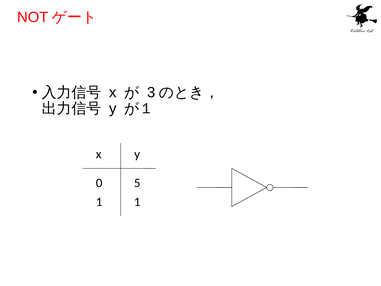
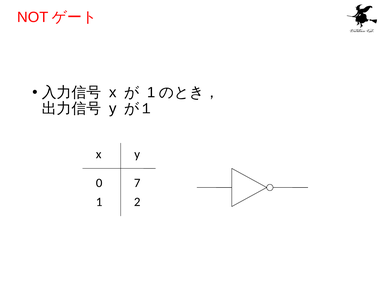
3 at (151, 92): 3 -> 1
5: 5 -> 7
1 1: 1 -> 2
